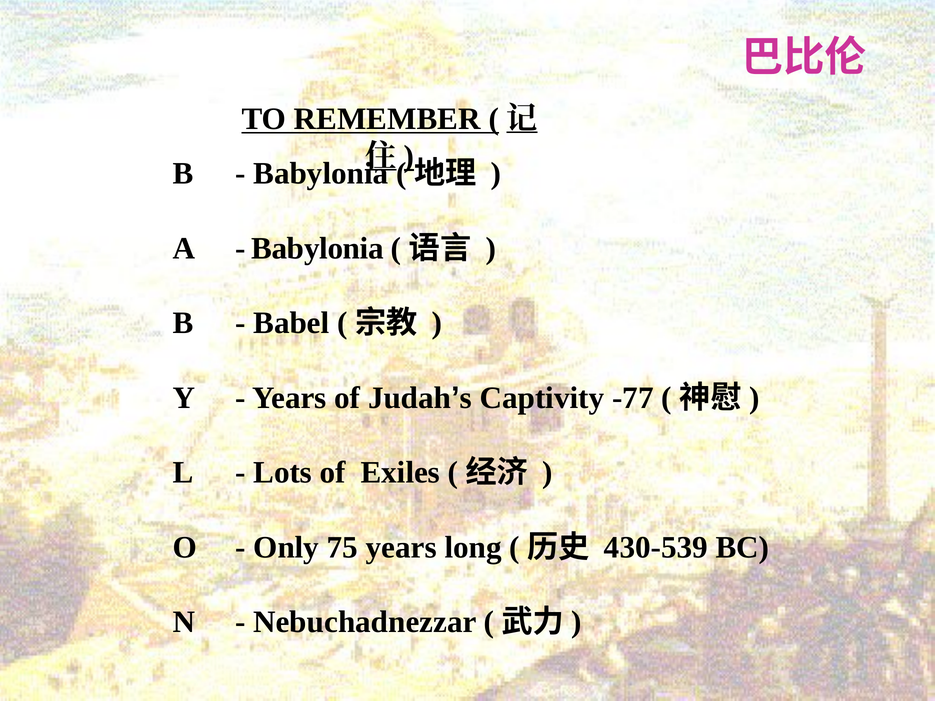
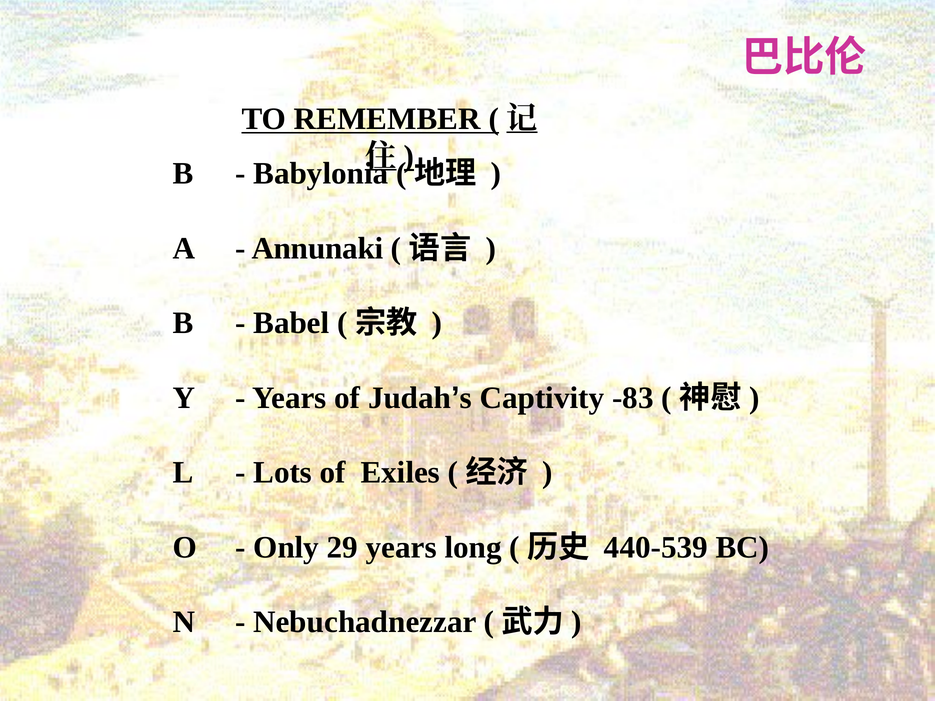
Babylonia at (318, 248): Babylonia -> Annunaki
-77: -77 -> -83
75: 75 -> 29
430-539: 430-539 -> 440-539
